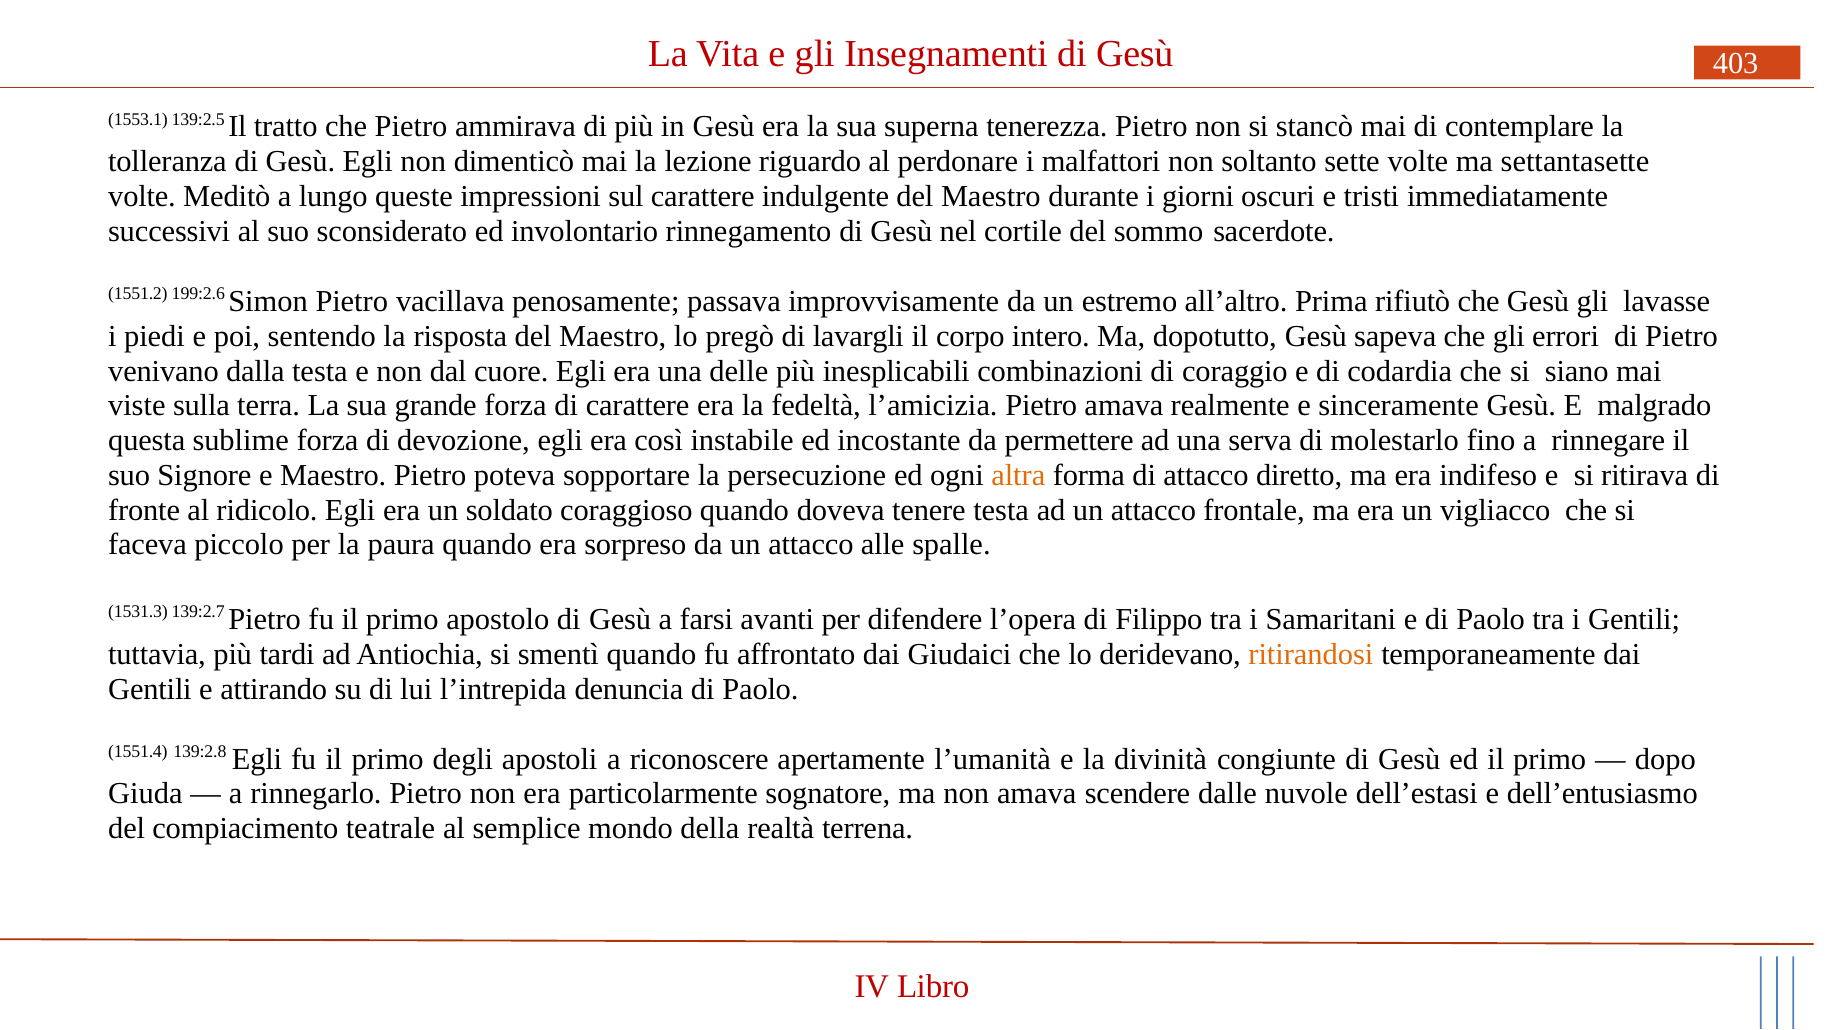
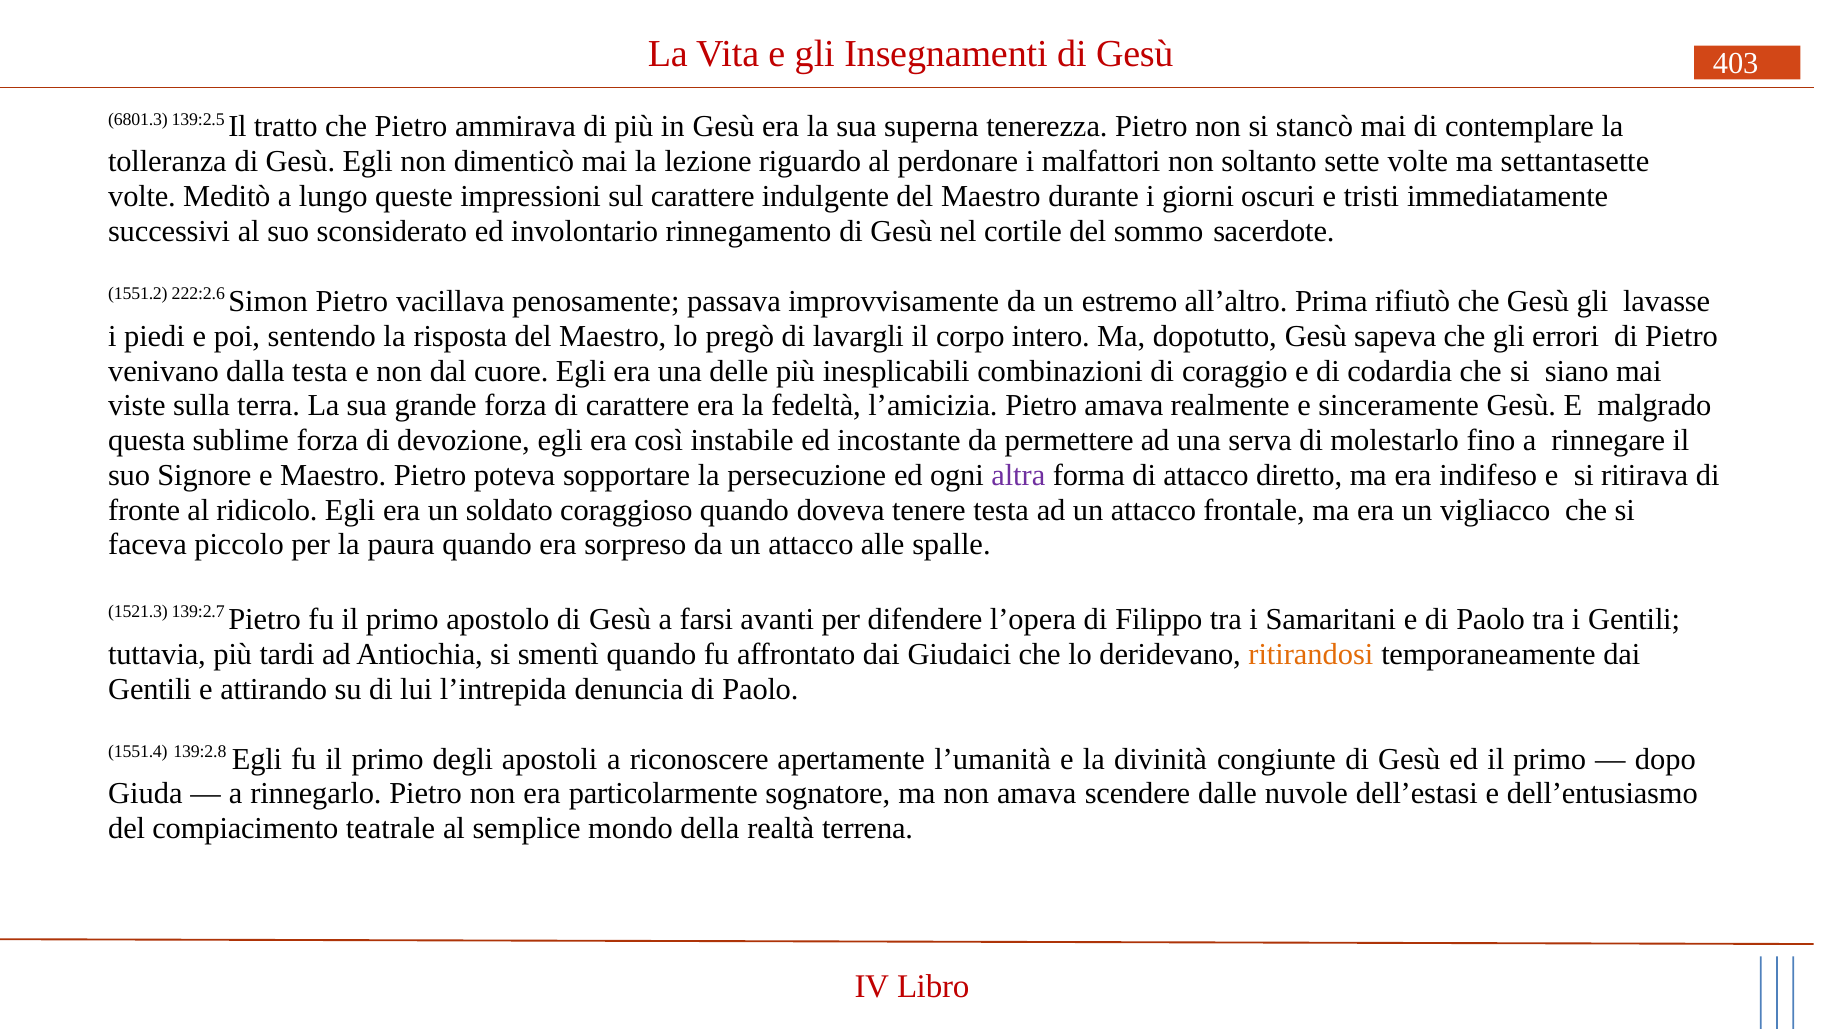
1553.1: 1553.1 -> 6801.3
199:2.6: 199:2.6 -> 222:2.6
altra colour: orange -> purple
1531.3: 1531.3 -> 1521.3
